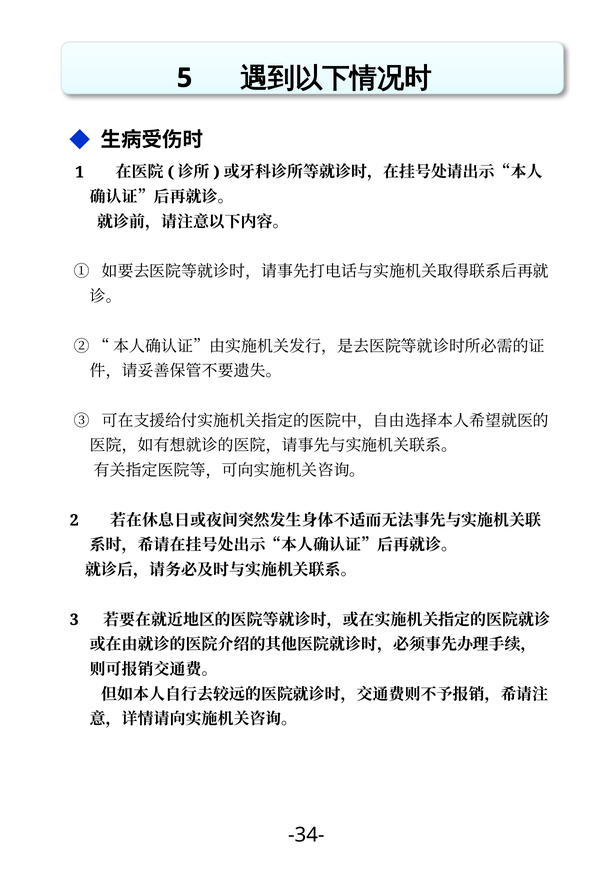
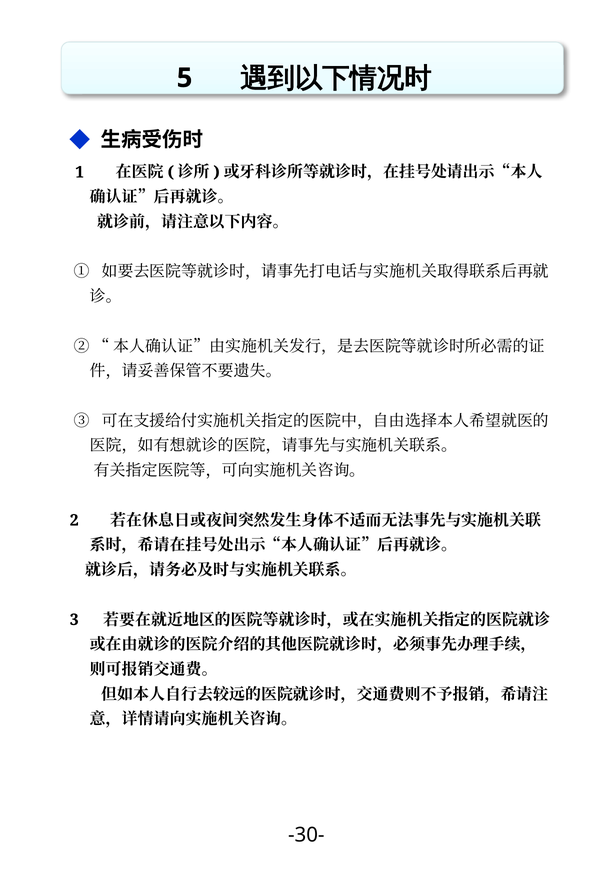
-34-: -34- -> -30-
